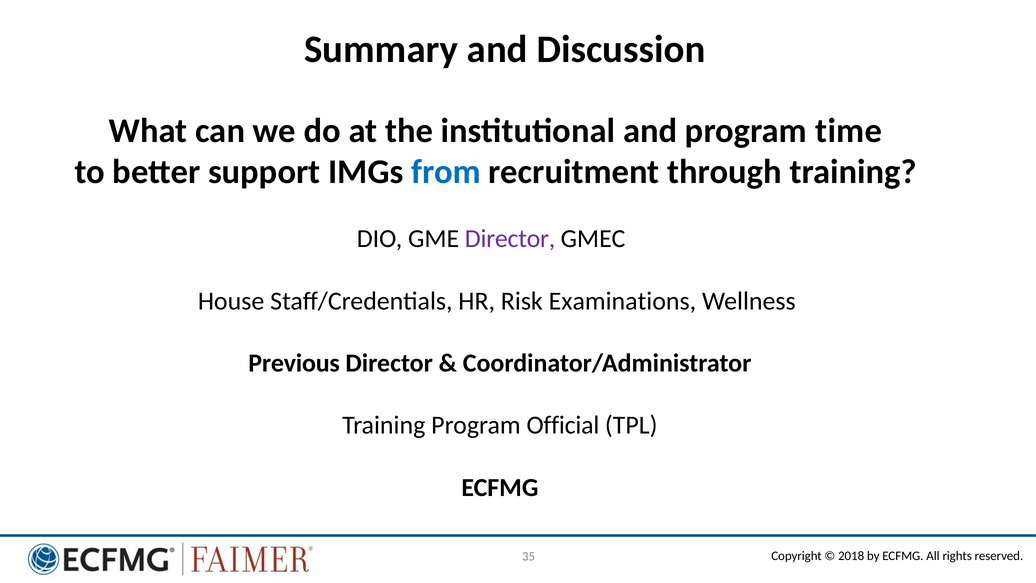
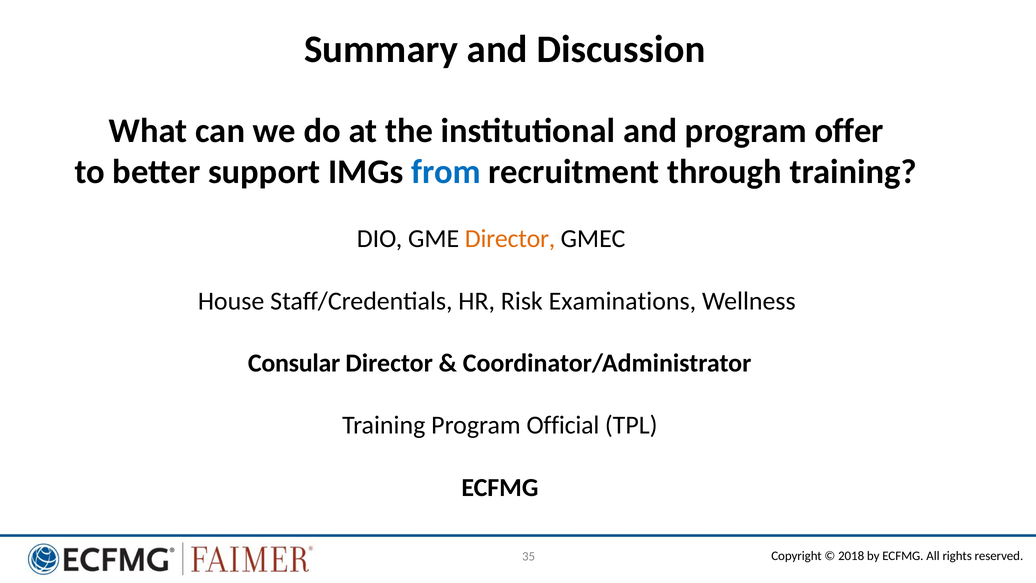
time: time -> offer
Director at (510, 239) colour: purple -> orange
Previous: Previous -> Consular
